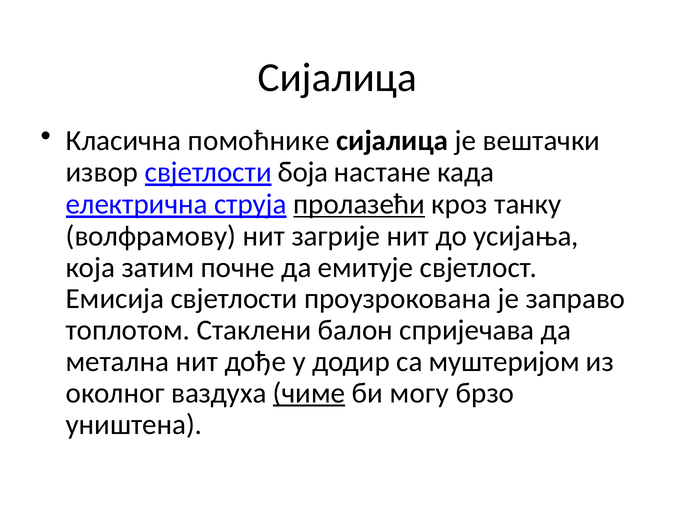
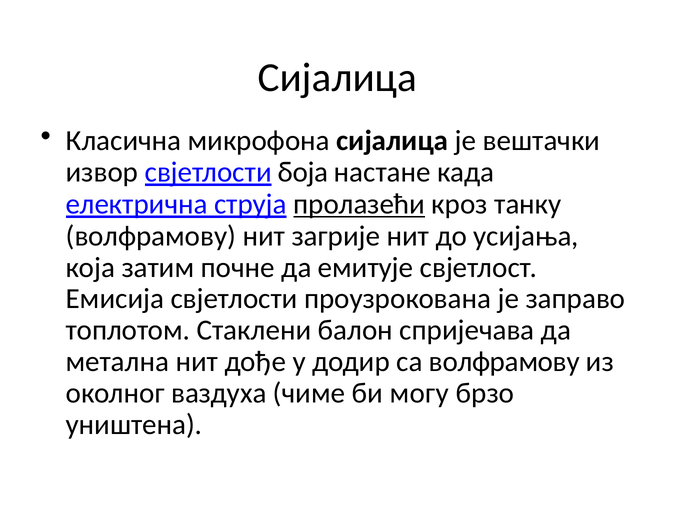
помоћнике: помоћнике -> микрофона
са муштеријом: муштеријом -> волфрамову
чиме underline: present -> none
